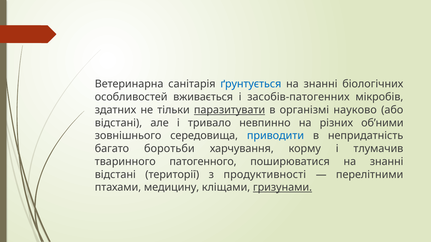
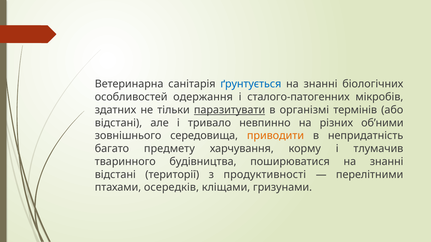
вживається: вживається -> одержання
засобів-патогенних: засобів-патогенних -> сталого-патогенних
науково: науково -> термінів
приводити colour: blue -> orange
боротьби: боротьби -> предмету
патогенного: патогенного -> будівництва
медицину: медицину -> осередків
гризунами underline: present -> none
